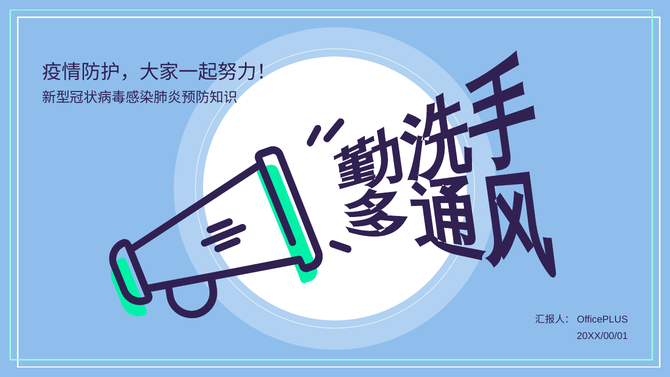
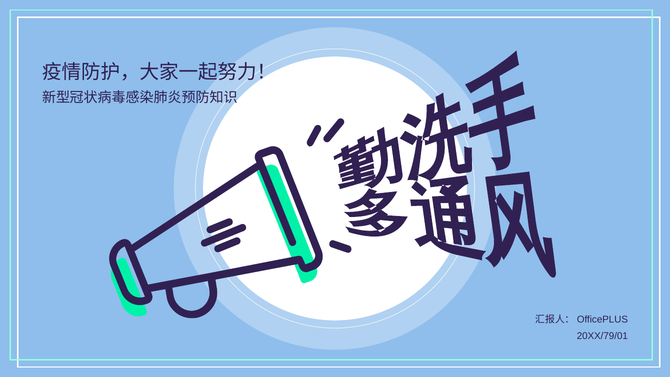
20XX/00/01: 20XX/00/01 -> 20XX/79/01
